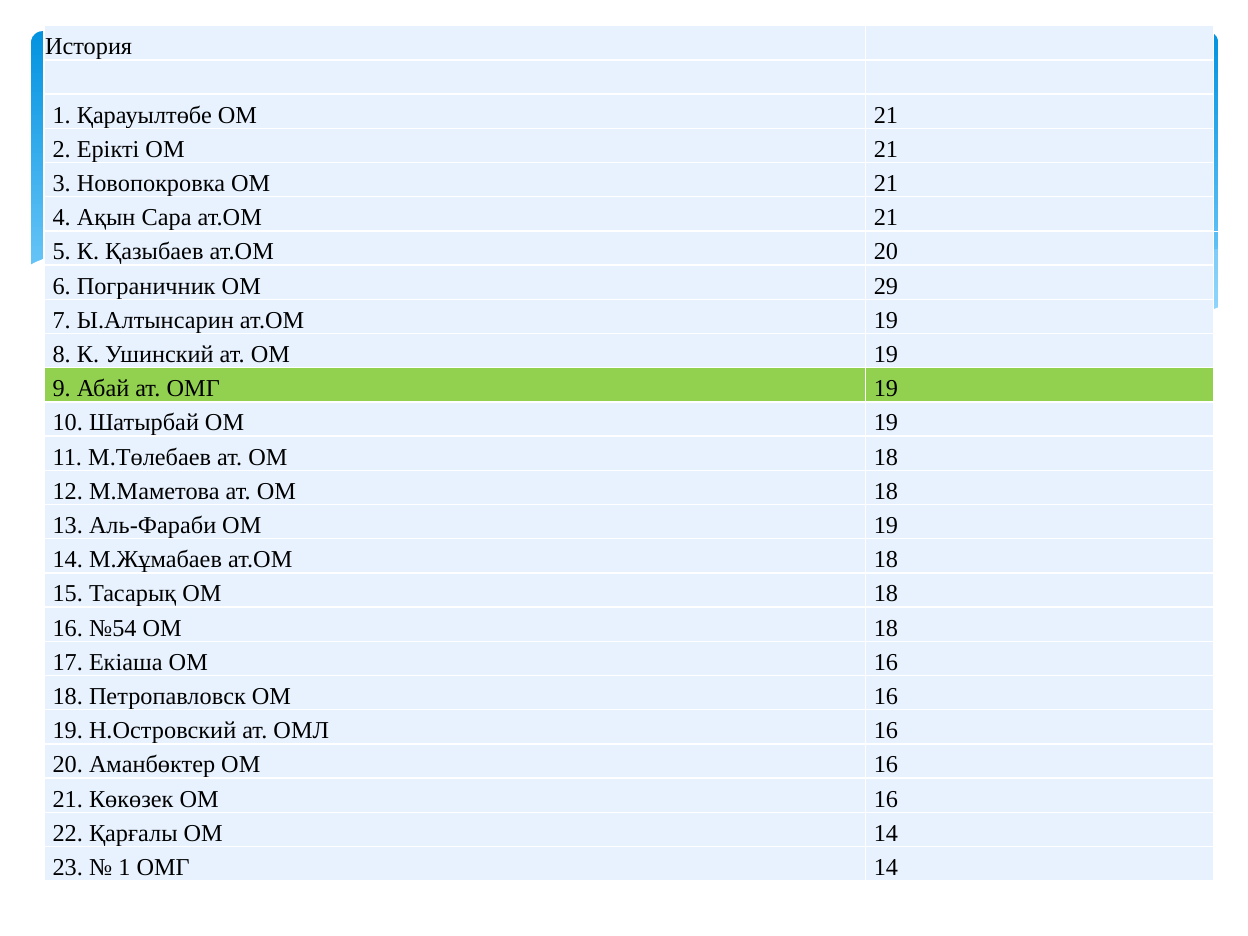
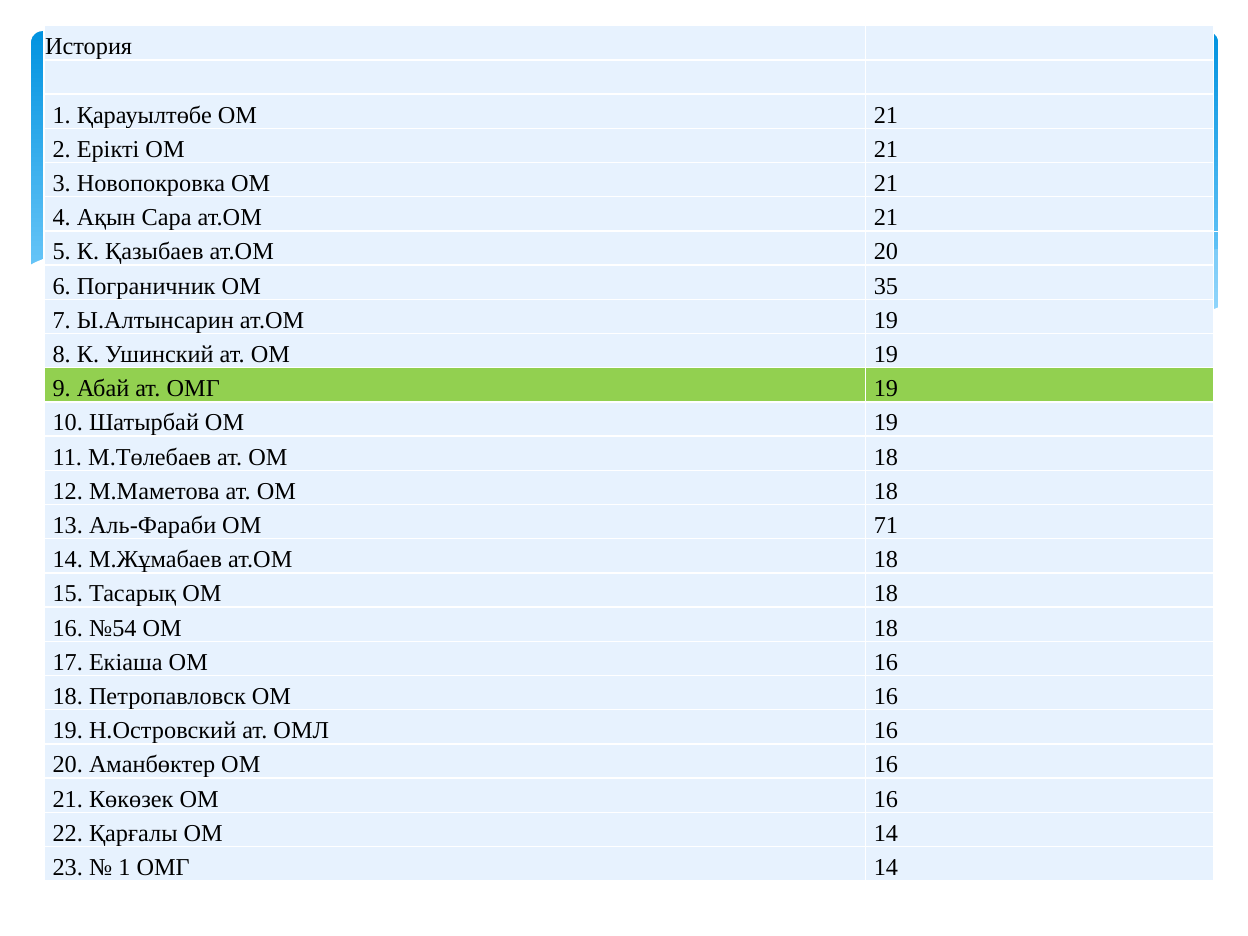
29: 29 -> 35
Аль-Фараби ОМ 19: 19 -> 71
